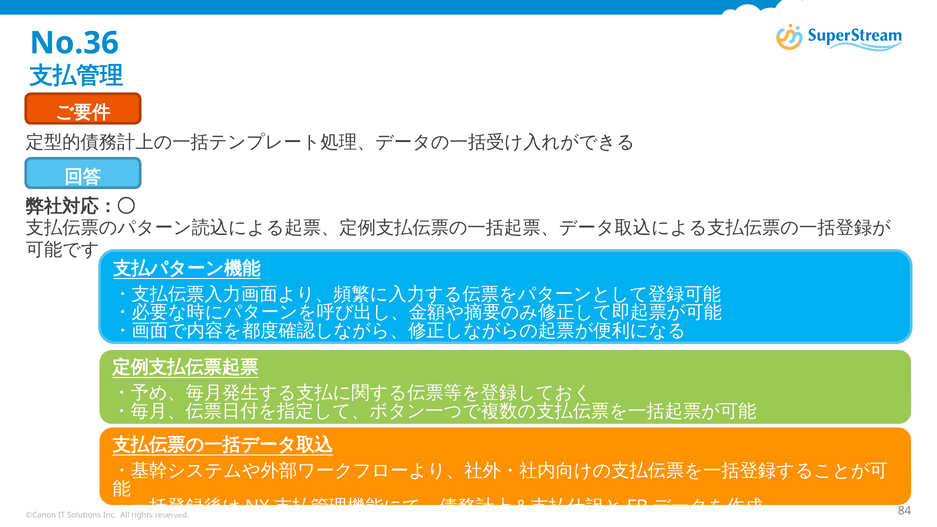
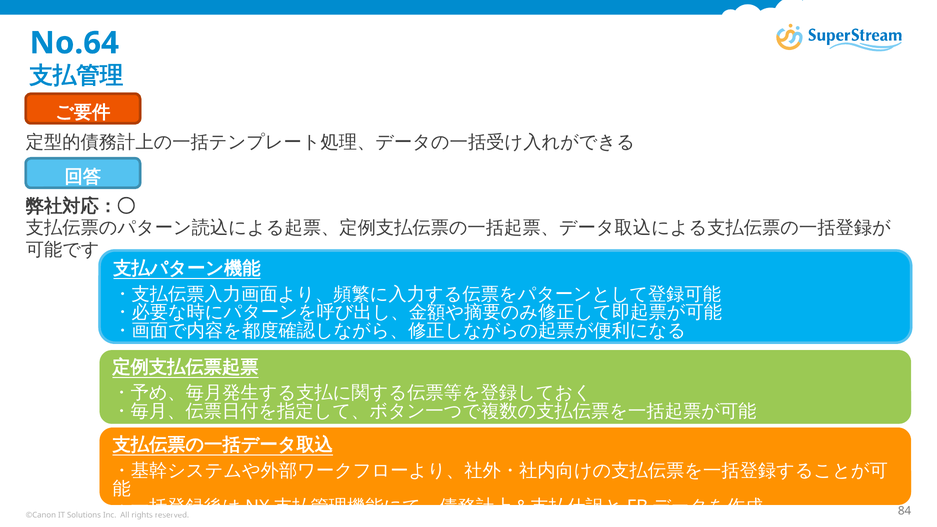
No.36: No.36 -> No.64
